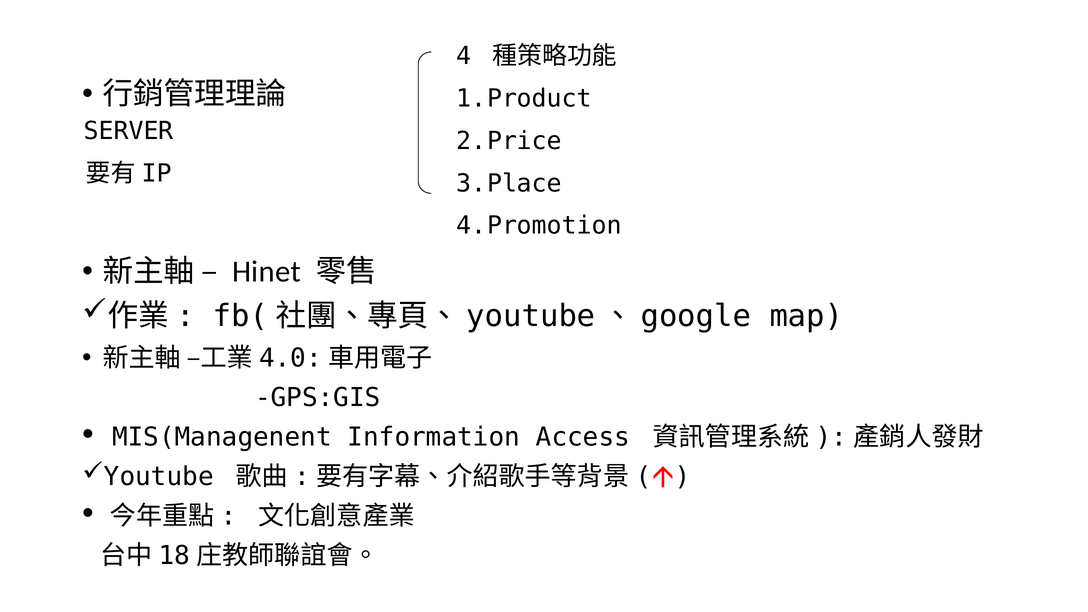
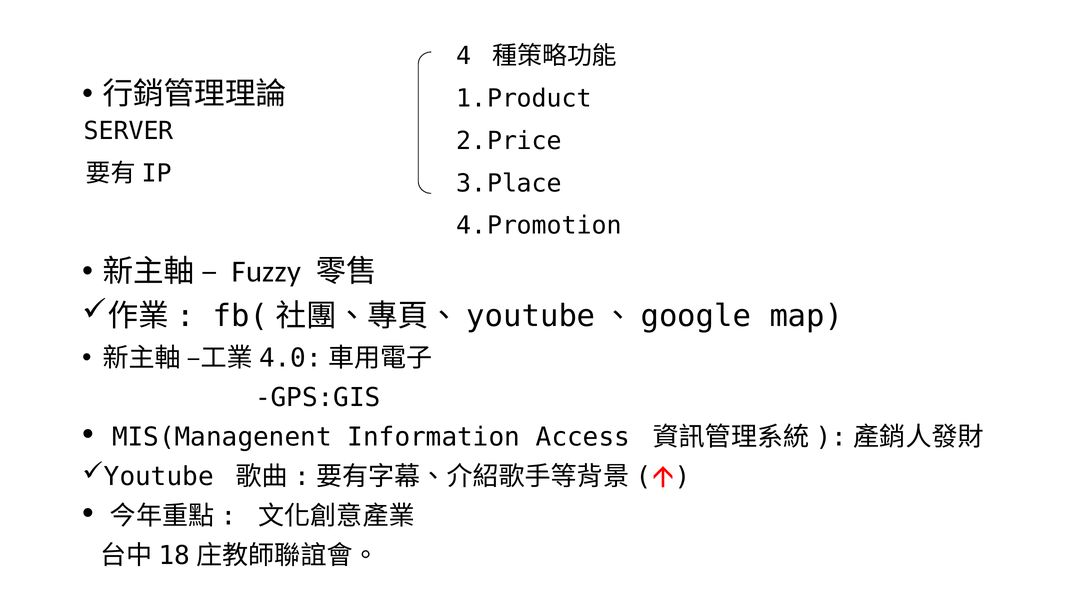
Hinet: Hinet -> Fuzzy
